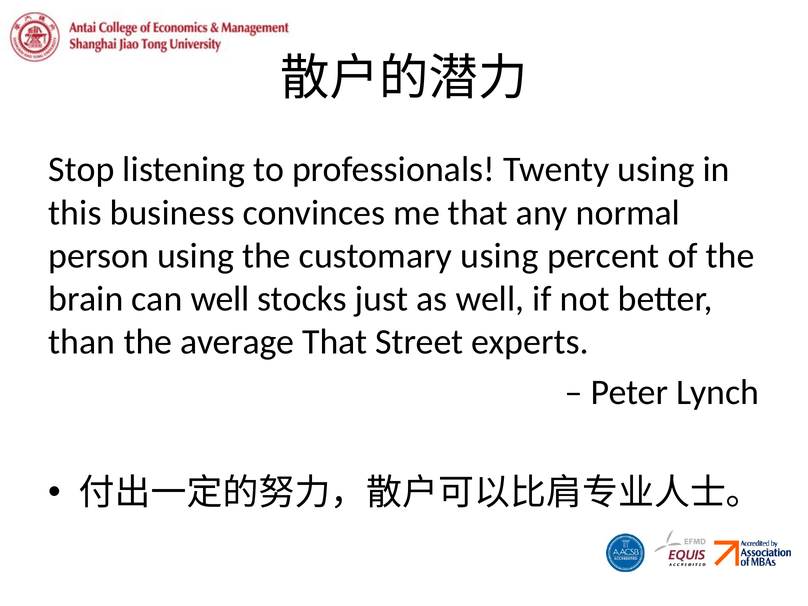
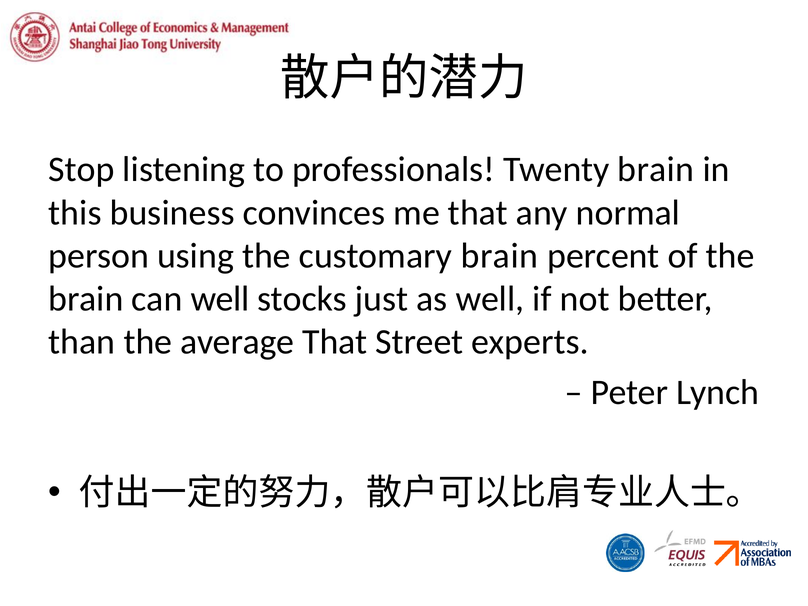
Twenty using: using -> brain
customary using: using -> brain
